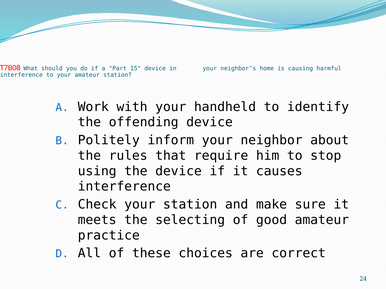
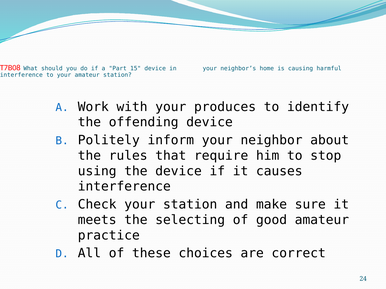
handheld: handheld -> produces
